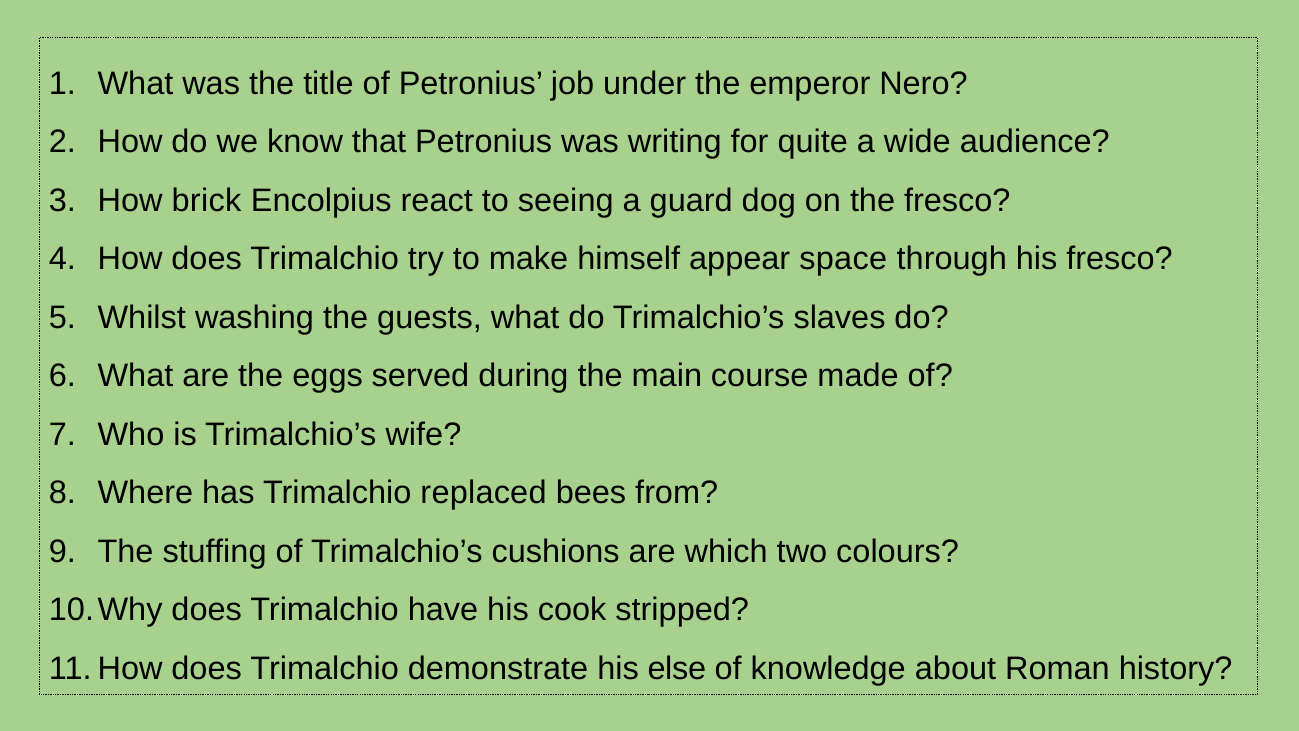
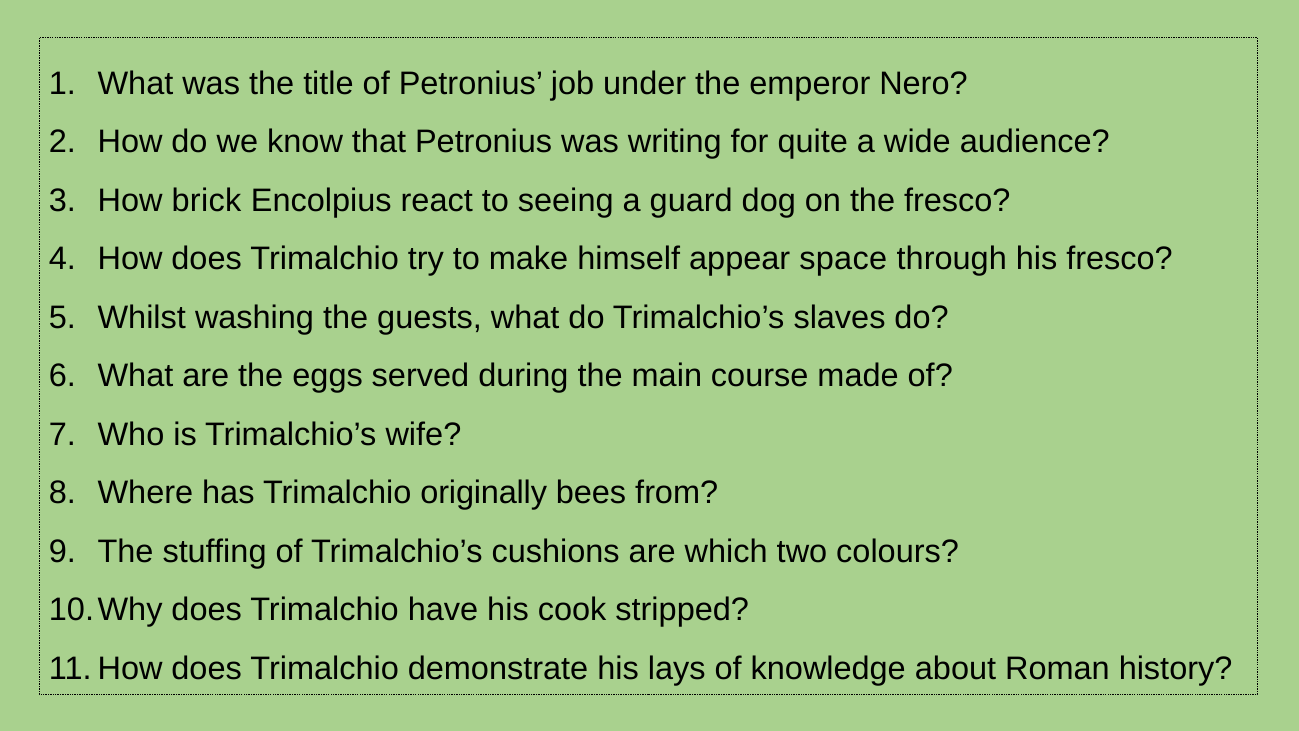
replaced: replaced -> originally
else: else -> lays
